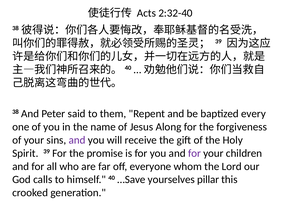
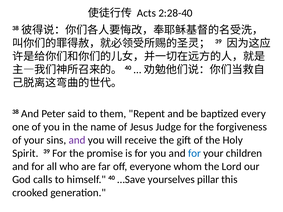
2:32-40: 2:32-40 -> 2:28-40
Along: Along -> Judge
for at (194, 153) colour: purple -> blue
